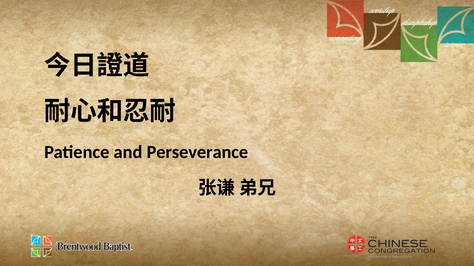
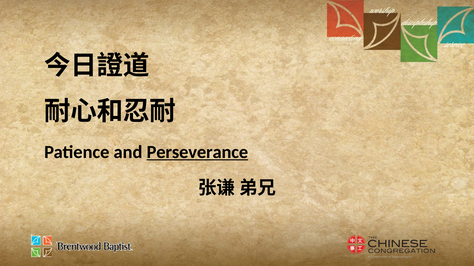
Perseverance underline: none -> present
